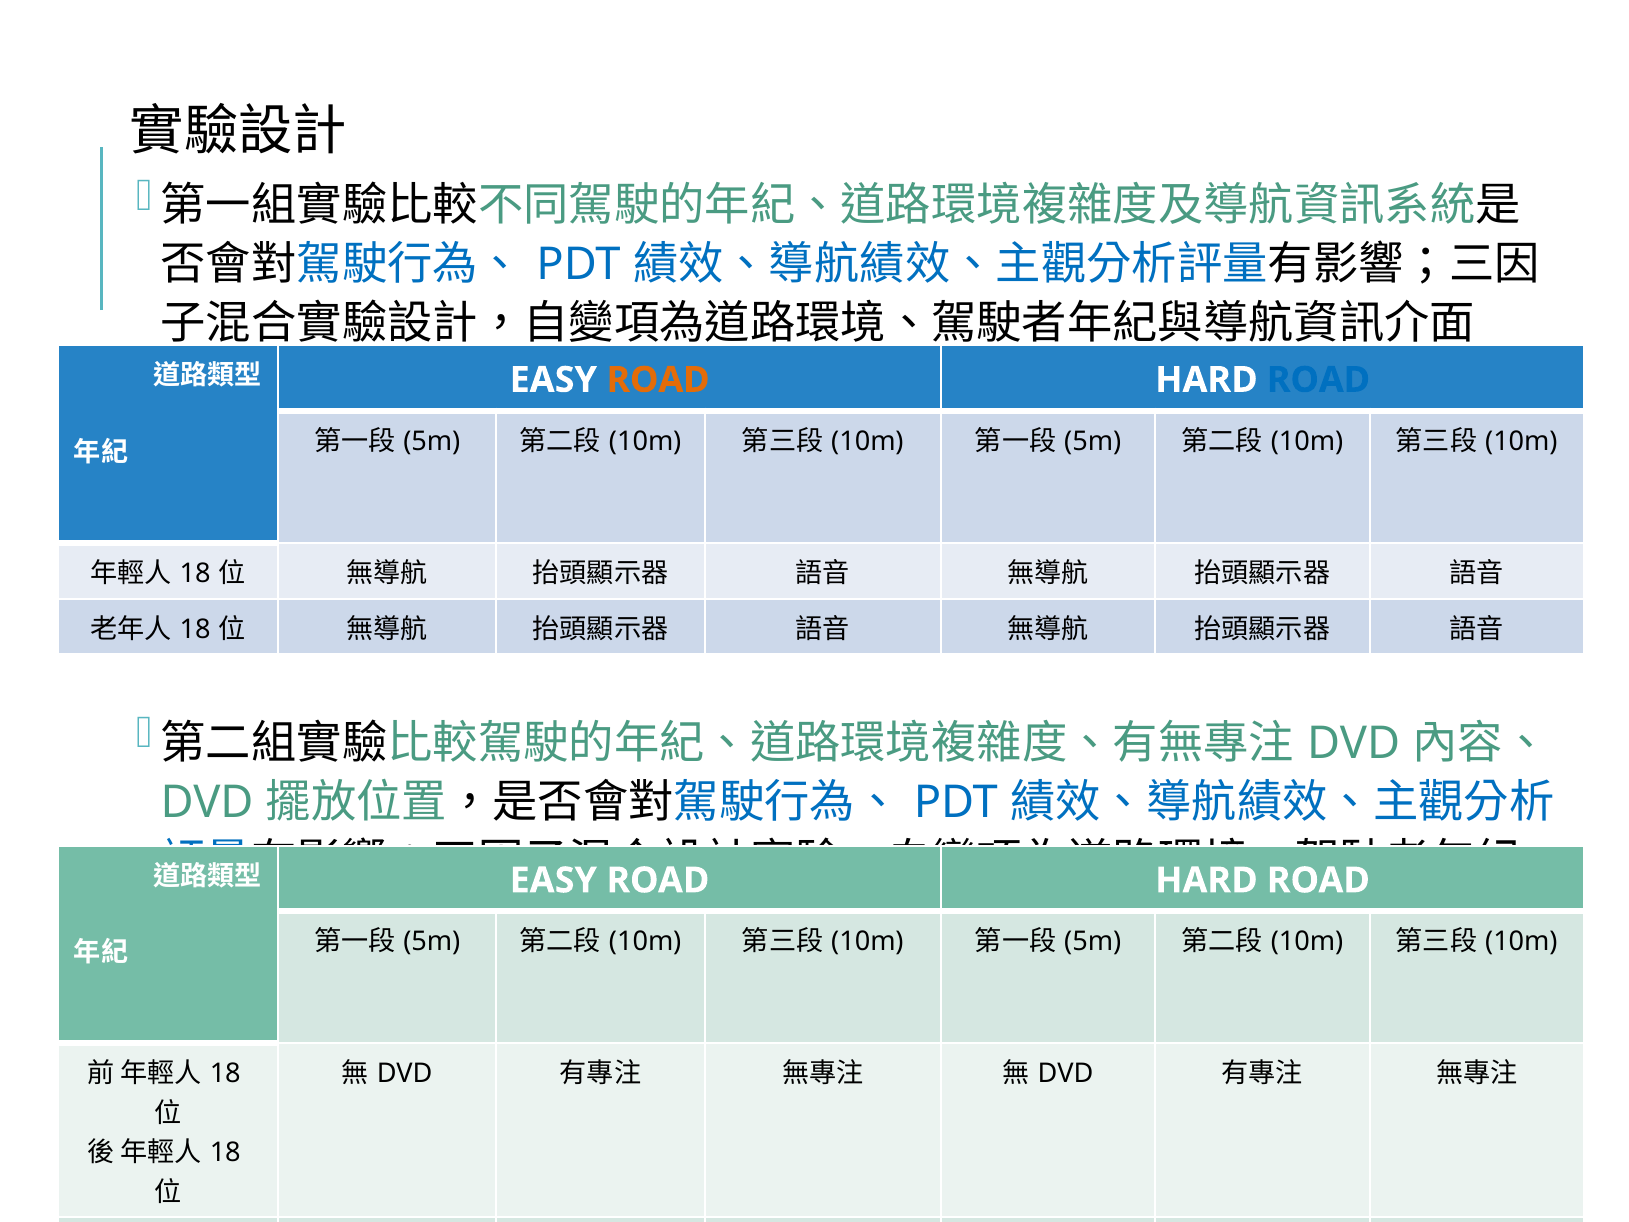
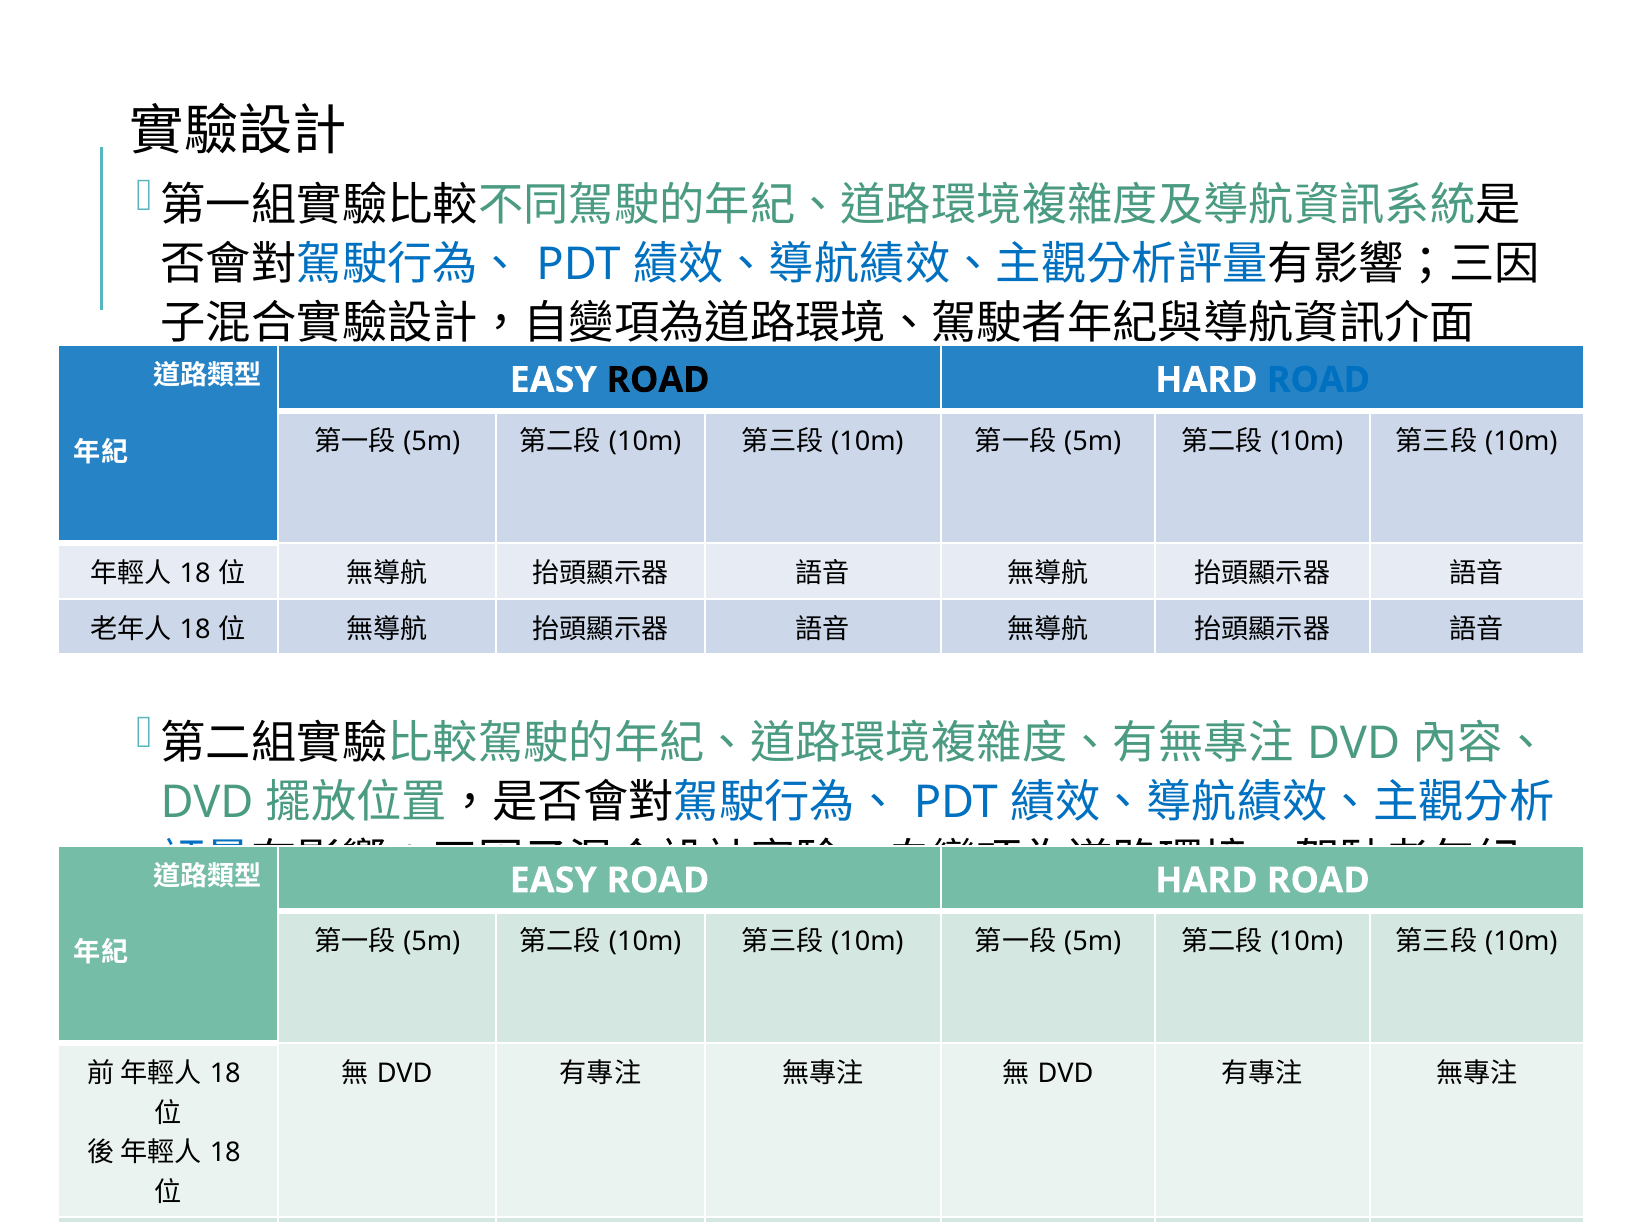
ROAD at (658, 380) colour: orange -> black
